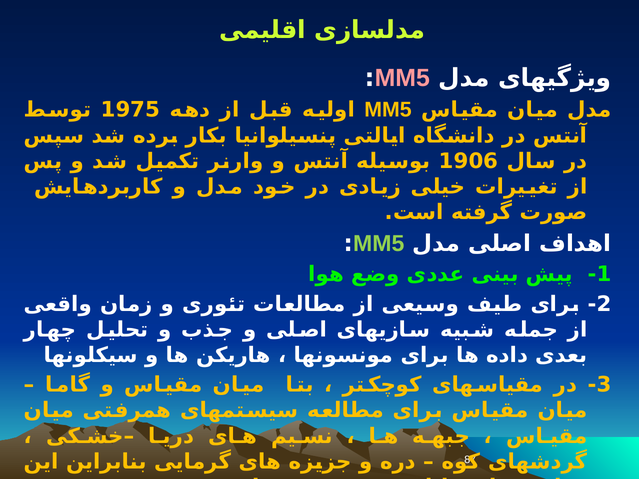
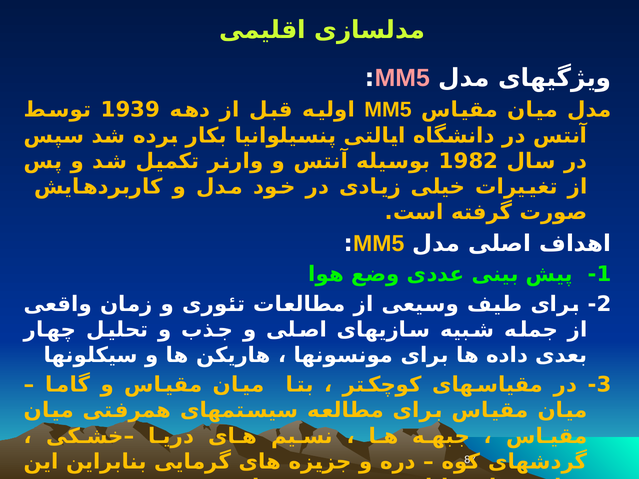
1975: 1975 -> 1939
1906: 1906 -> 1982
MM5 at (379, 244) colour: light green -> yellow
